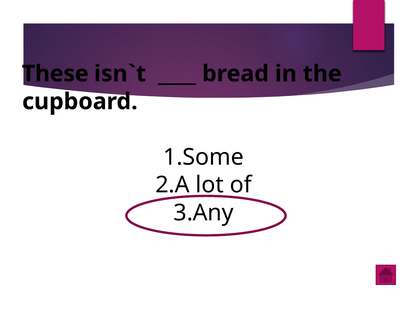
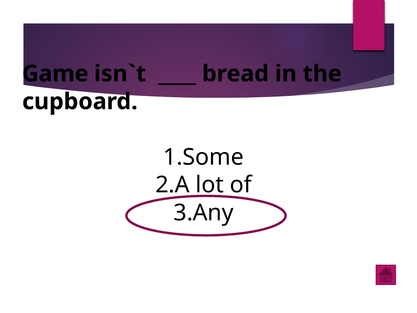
These: These -> Game
